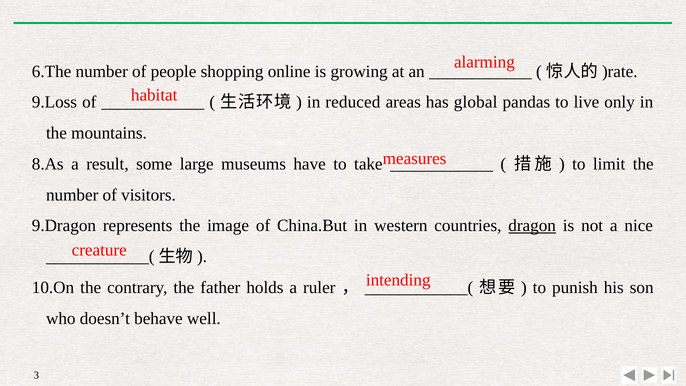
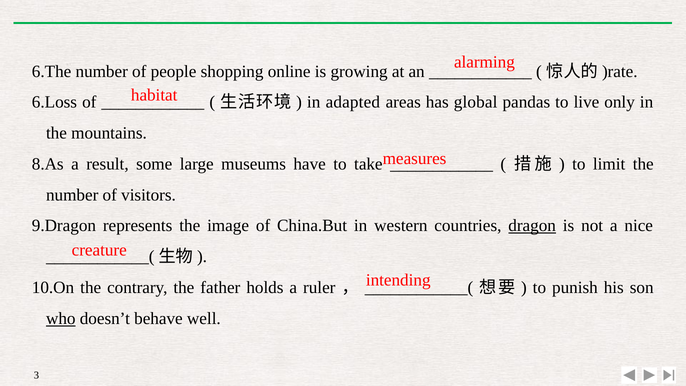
9.Loss: 9.Loss -> 6.Loss
reduced: reduced -> adapted
who underline: none -> present
